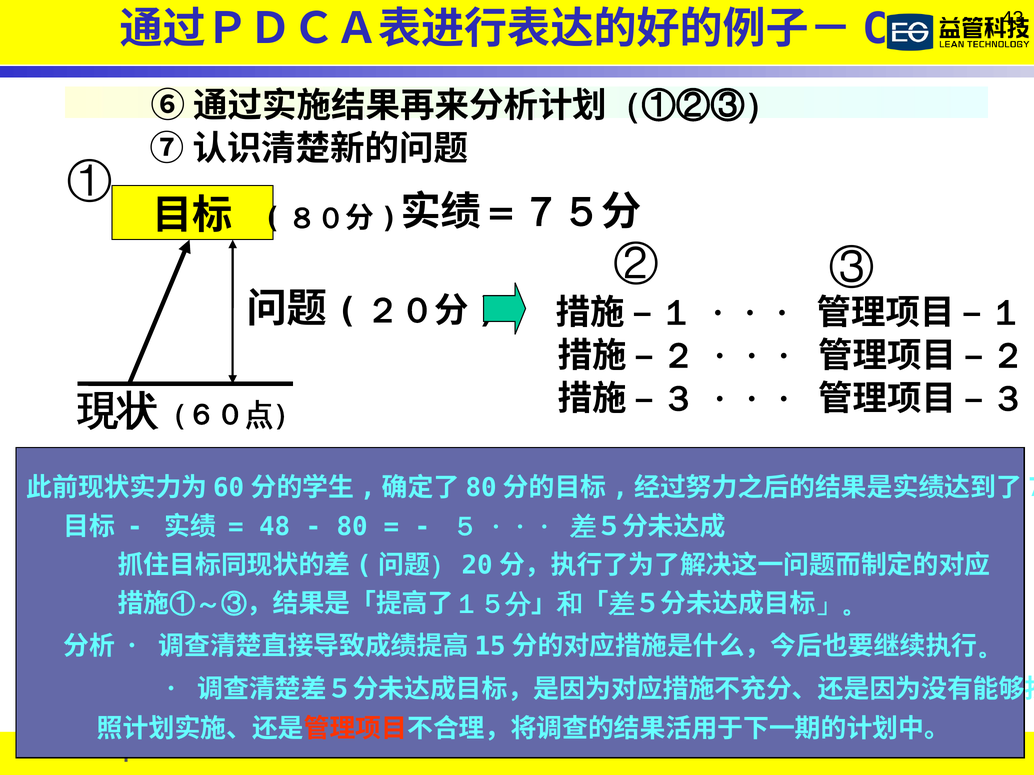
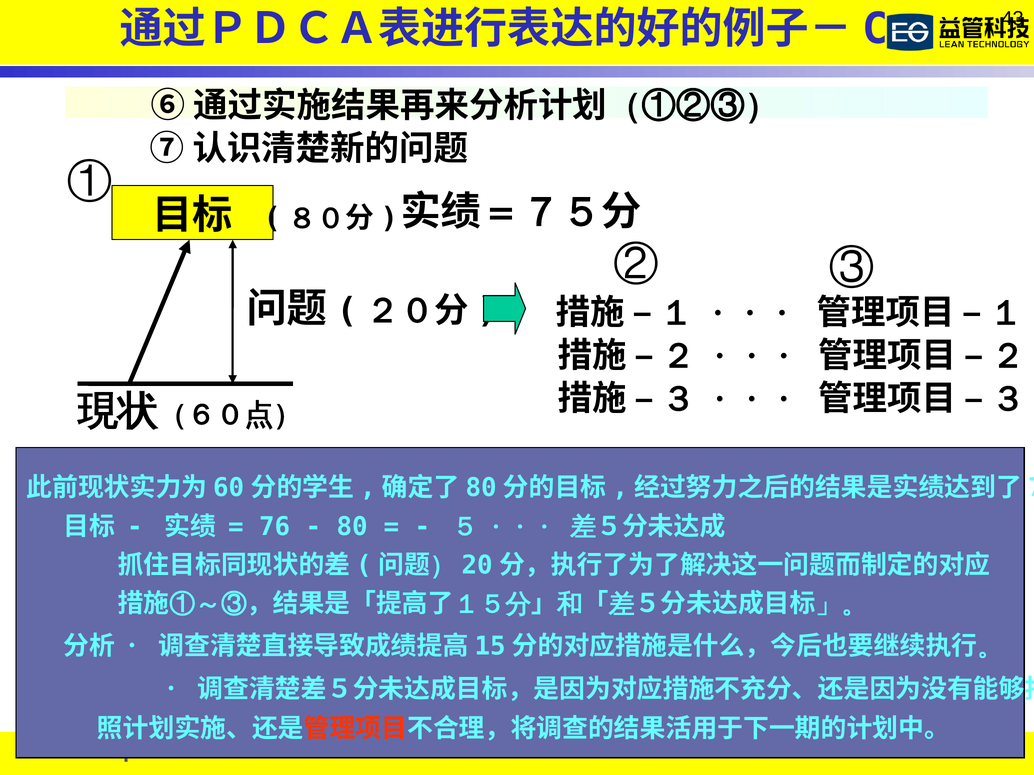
48: 48 -> 76
